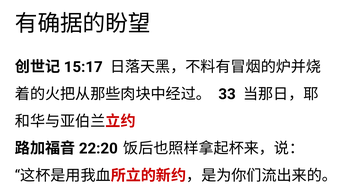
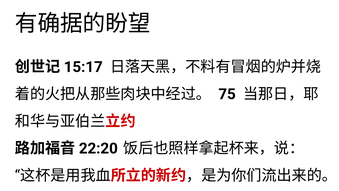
33: 33 -> 75
